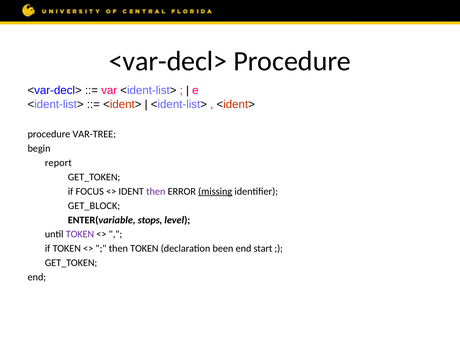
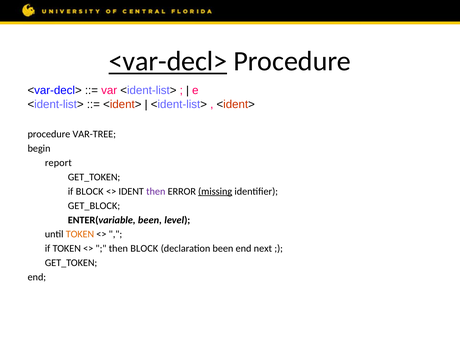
<var-decl> at (168, 61) underline: none -> present
if FOCUS: FOCUS -> BLOCK
ENTER(variable stops: stops -> been
TOKEN at (80, 234) colour: purple -> orange
then TOKEN: TOKEN -> BLOCK
start: start -> next
